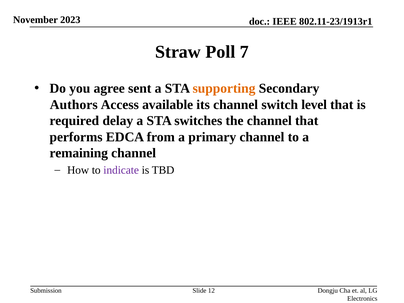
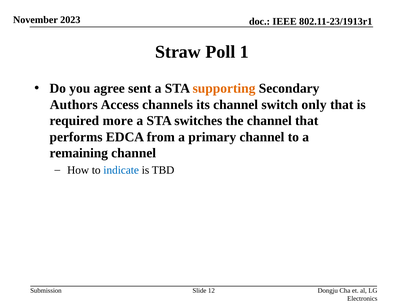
7: 7 -> 1
available: available -> channels
level: level -> only
delay: delay -> more
indicate colour: purple -> blue
